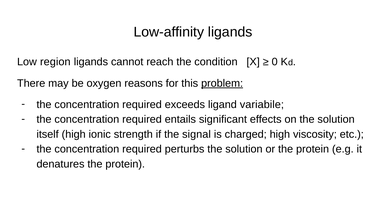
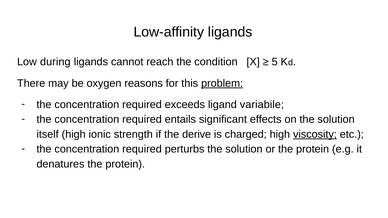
region: region -> during
0: 0 -> 5
signal: signal -> derive
viscosity underline: none -> present
